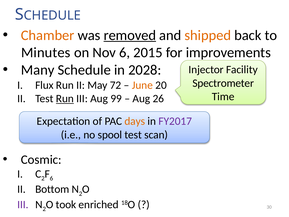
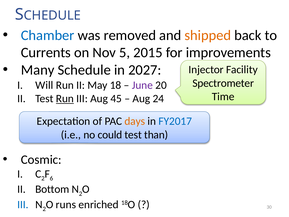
Chamber colour: orange -> blue
removed underline: present -> none
Minutes: Minutes -> Currents
Nov 6: 6 -> 5
2028: 2028 -> 2027
Flux: Flux -> Will
72: 72 -> 18
June colour: orange -> purple
99: 99 -> 45
26: 26 -> 24
FY2017 colour: purple -> blue
spool: spool -> could
scan: scan -> than
III at (23, 204) colour: purple -> blue
took: took -> runs
